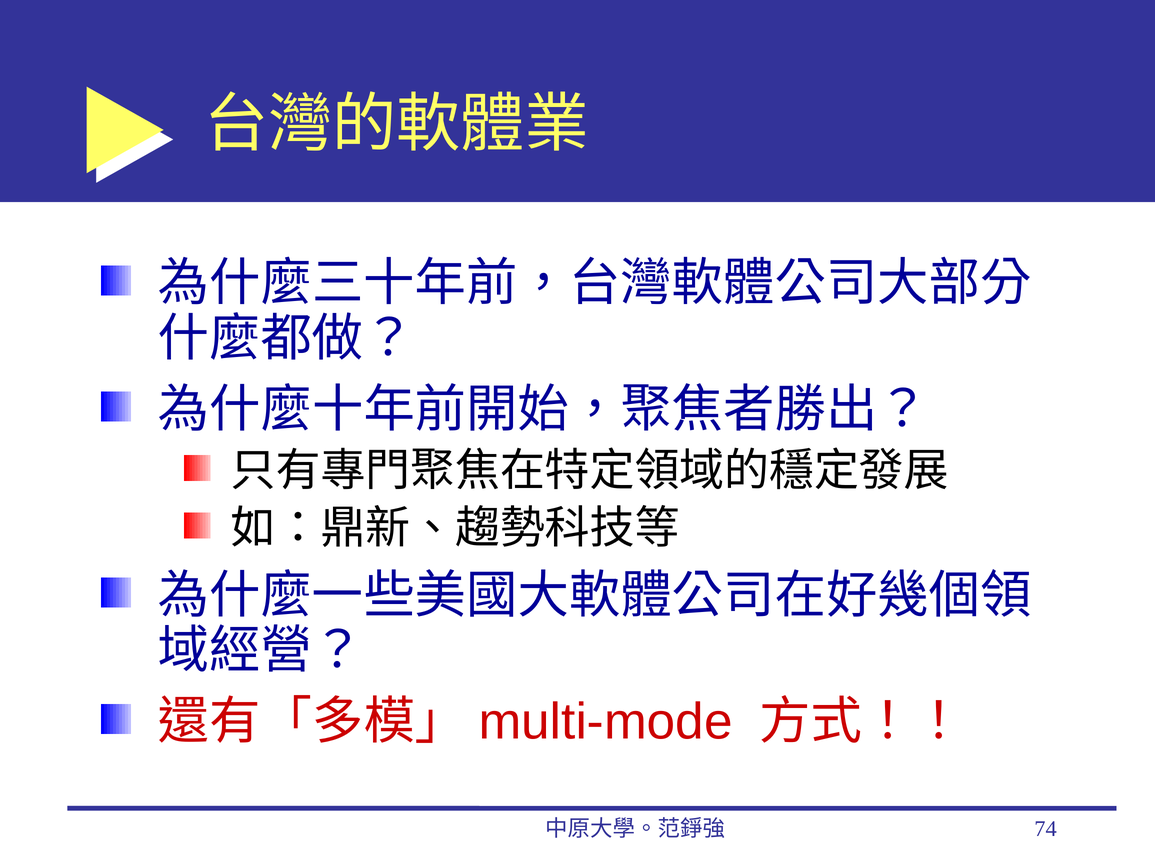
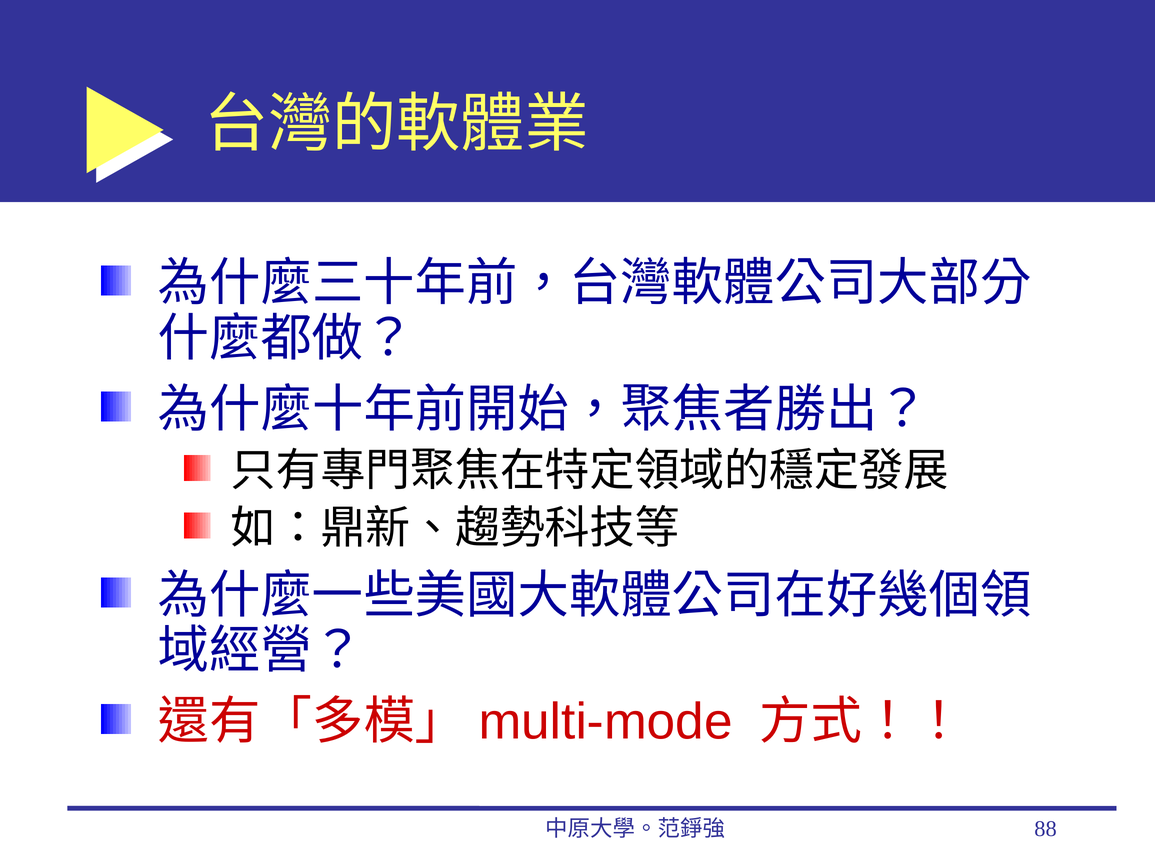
74: 74 -> 88
